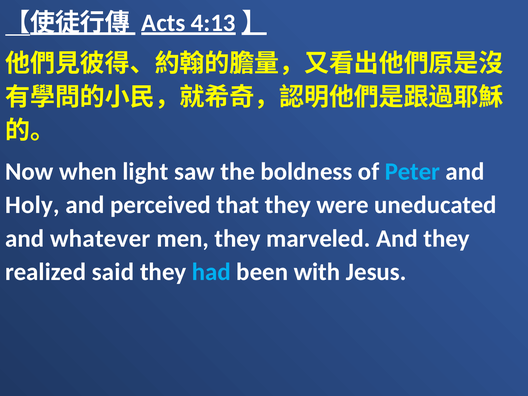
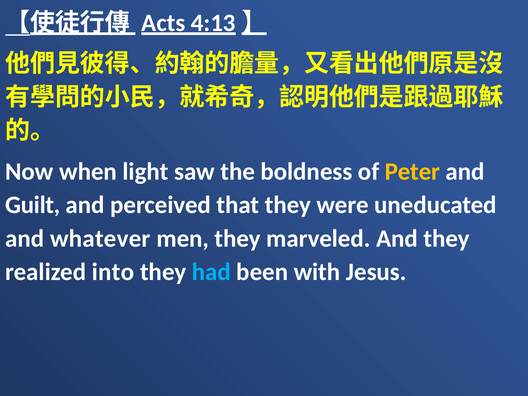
Peter colour: light blue -> yellow
Holy: Holy -> Guilt
said: said -> into
